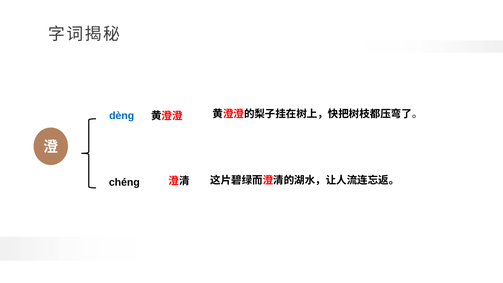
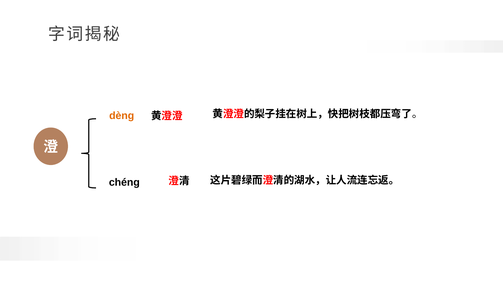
dèng colour: blue -> orange
